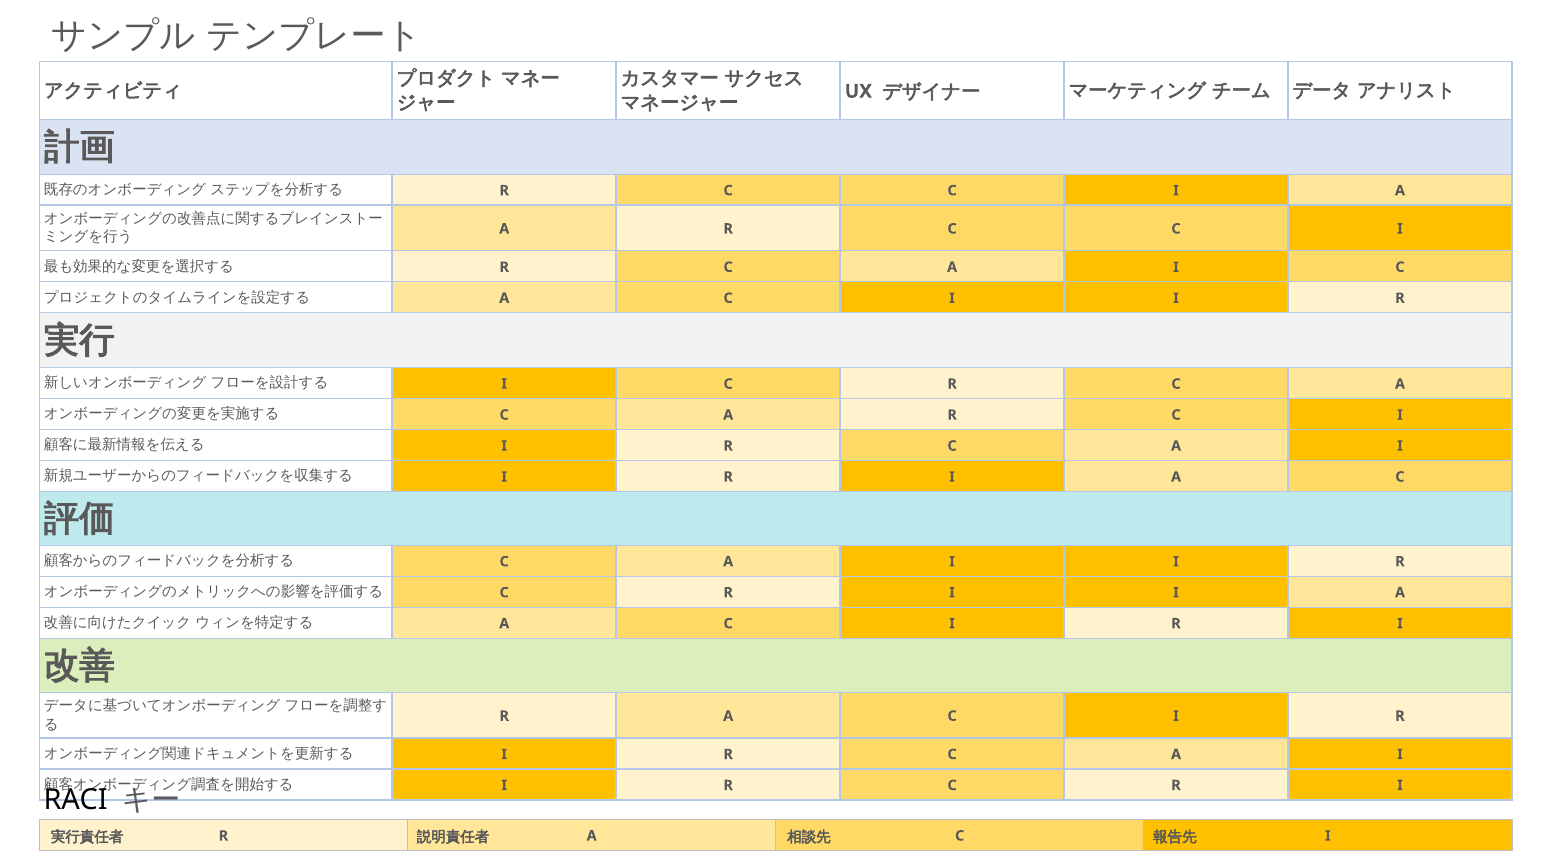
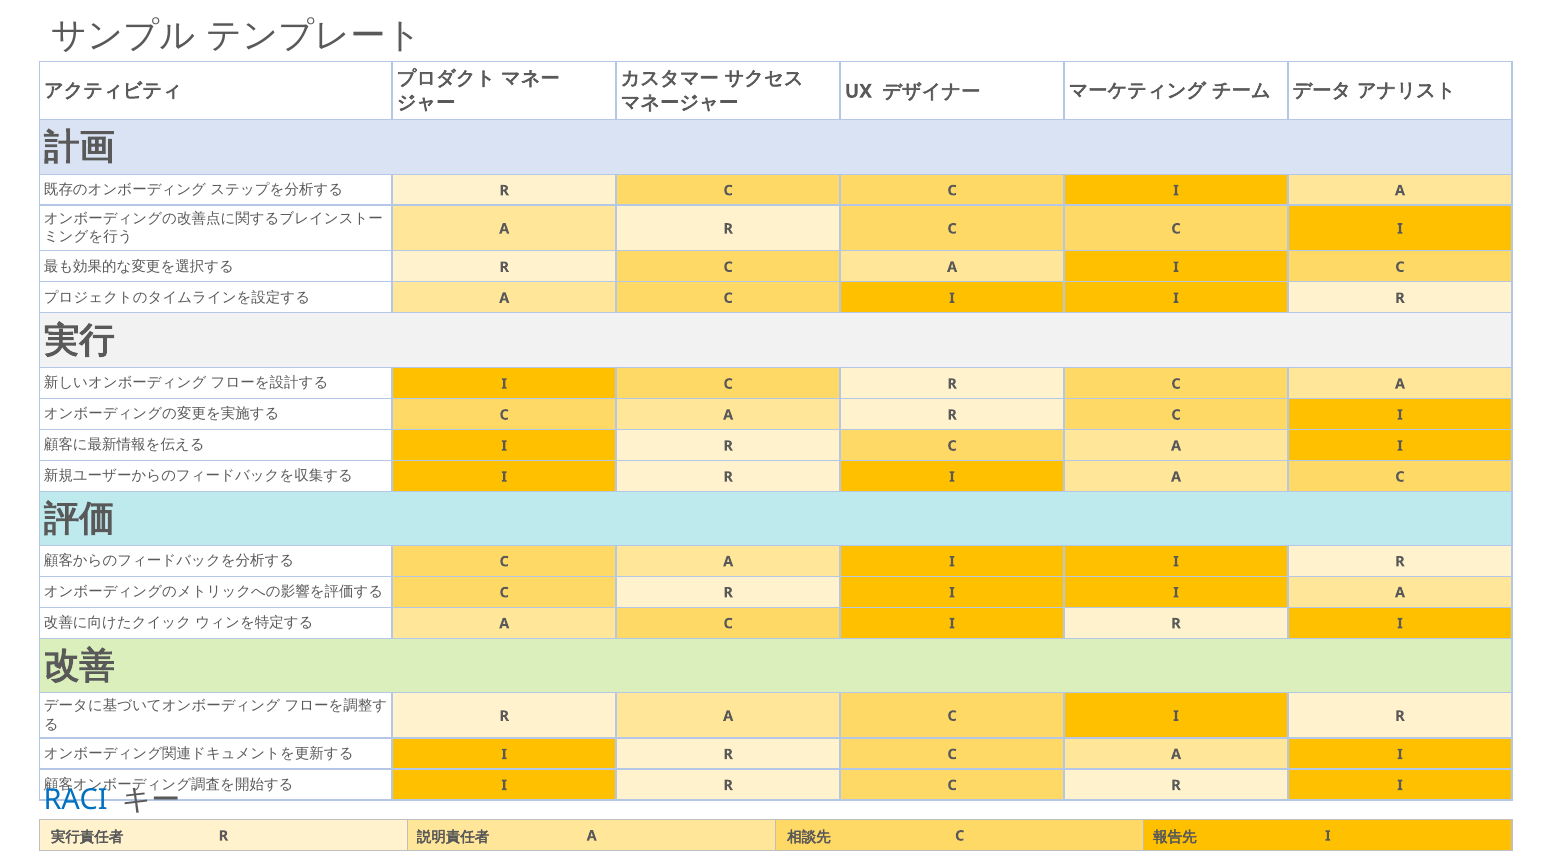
RACI colour: black -> blue
